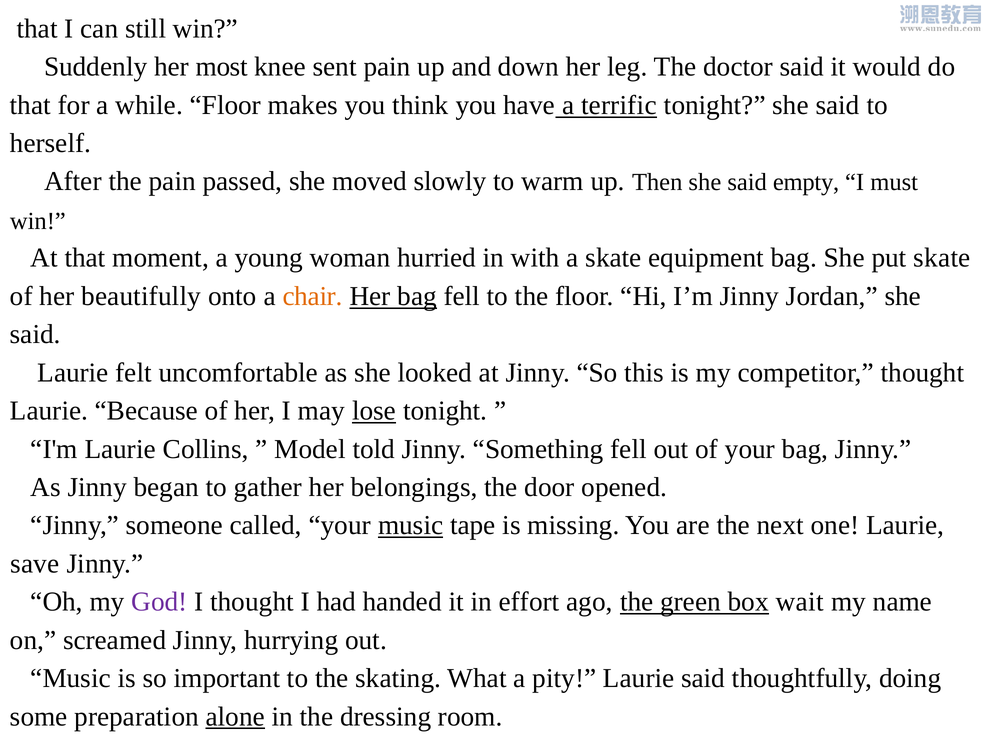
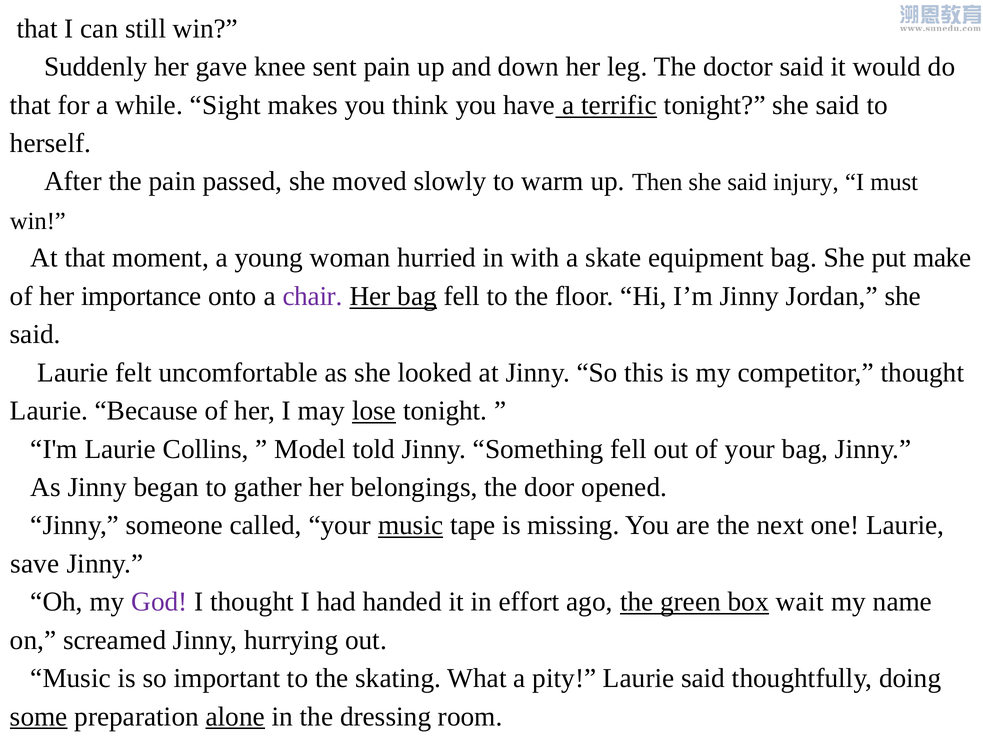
most: most -> gave
while Floor: Floor -> Sight
empty: empty -> injury
put skate: skate -> make
beautifully: beautifully -> importance
chair at (313, 296) colour: orange -> purple
some underline: none -> present
